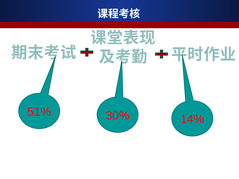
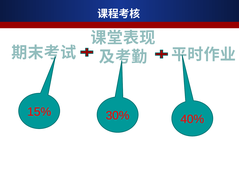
51%: 51% -> 15%
14%: 14% -> 40%
